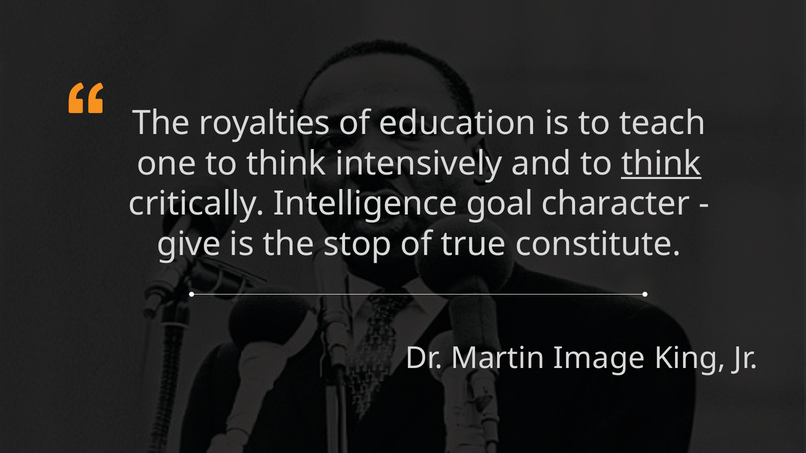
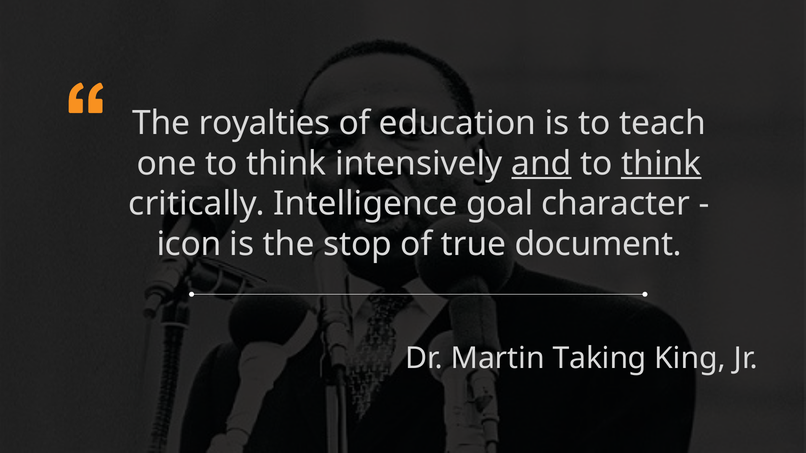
and underline: none -> present
give: give -> icon
constitute: constitute -> document
Image: Image -> Taking
